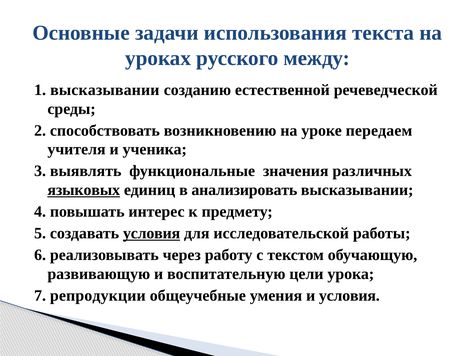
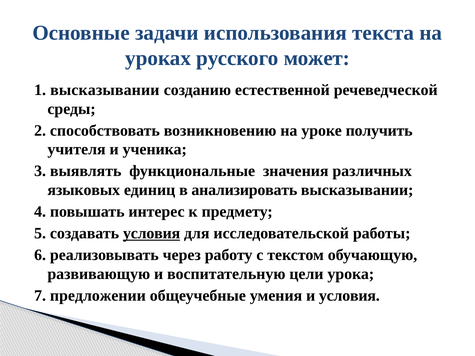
между: между -> может
передаем: передаем -> получить
языковых underline: present -> none
репродукции: репродукции -> предложении
